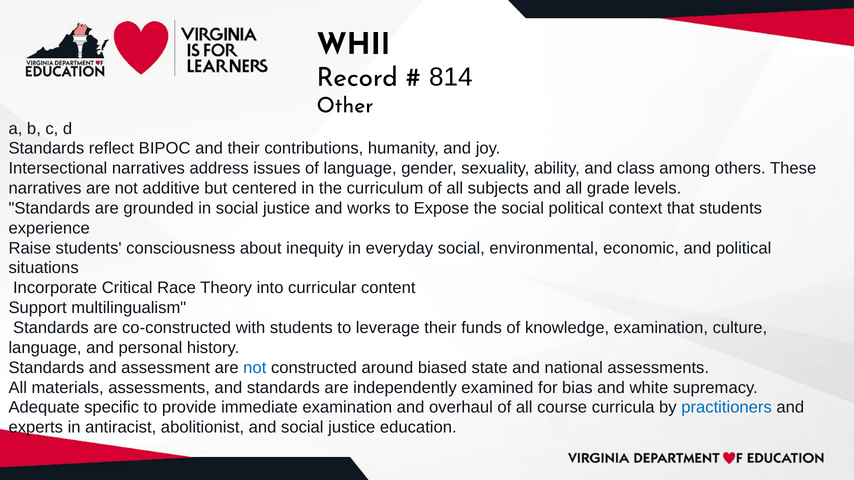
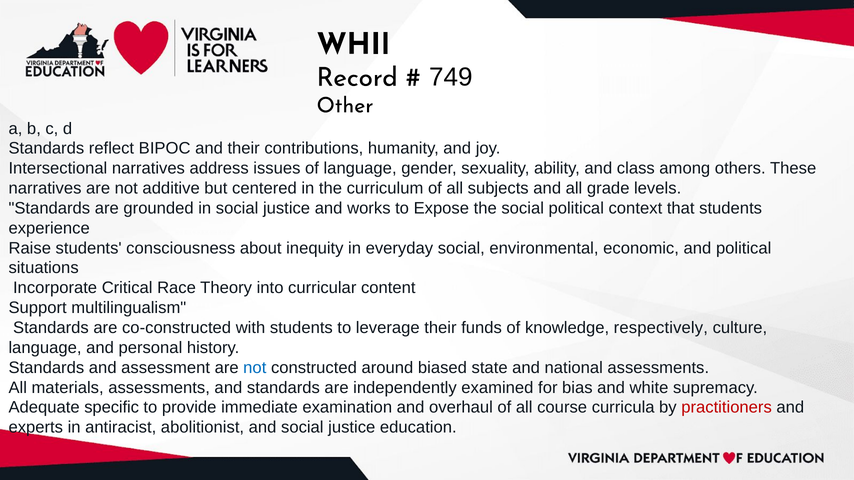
814: 814 -> 749
knowledge examination: examination -> respectively
practitioners colour: blue -> red
